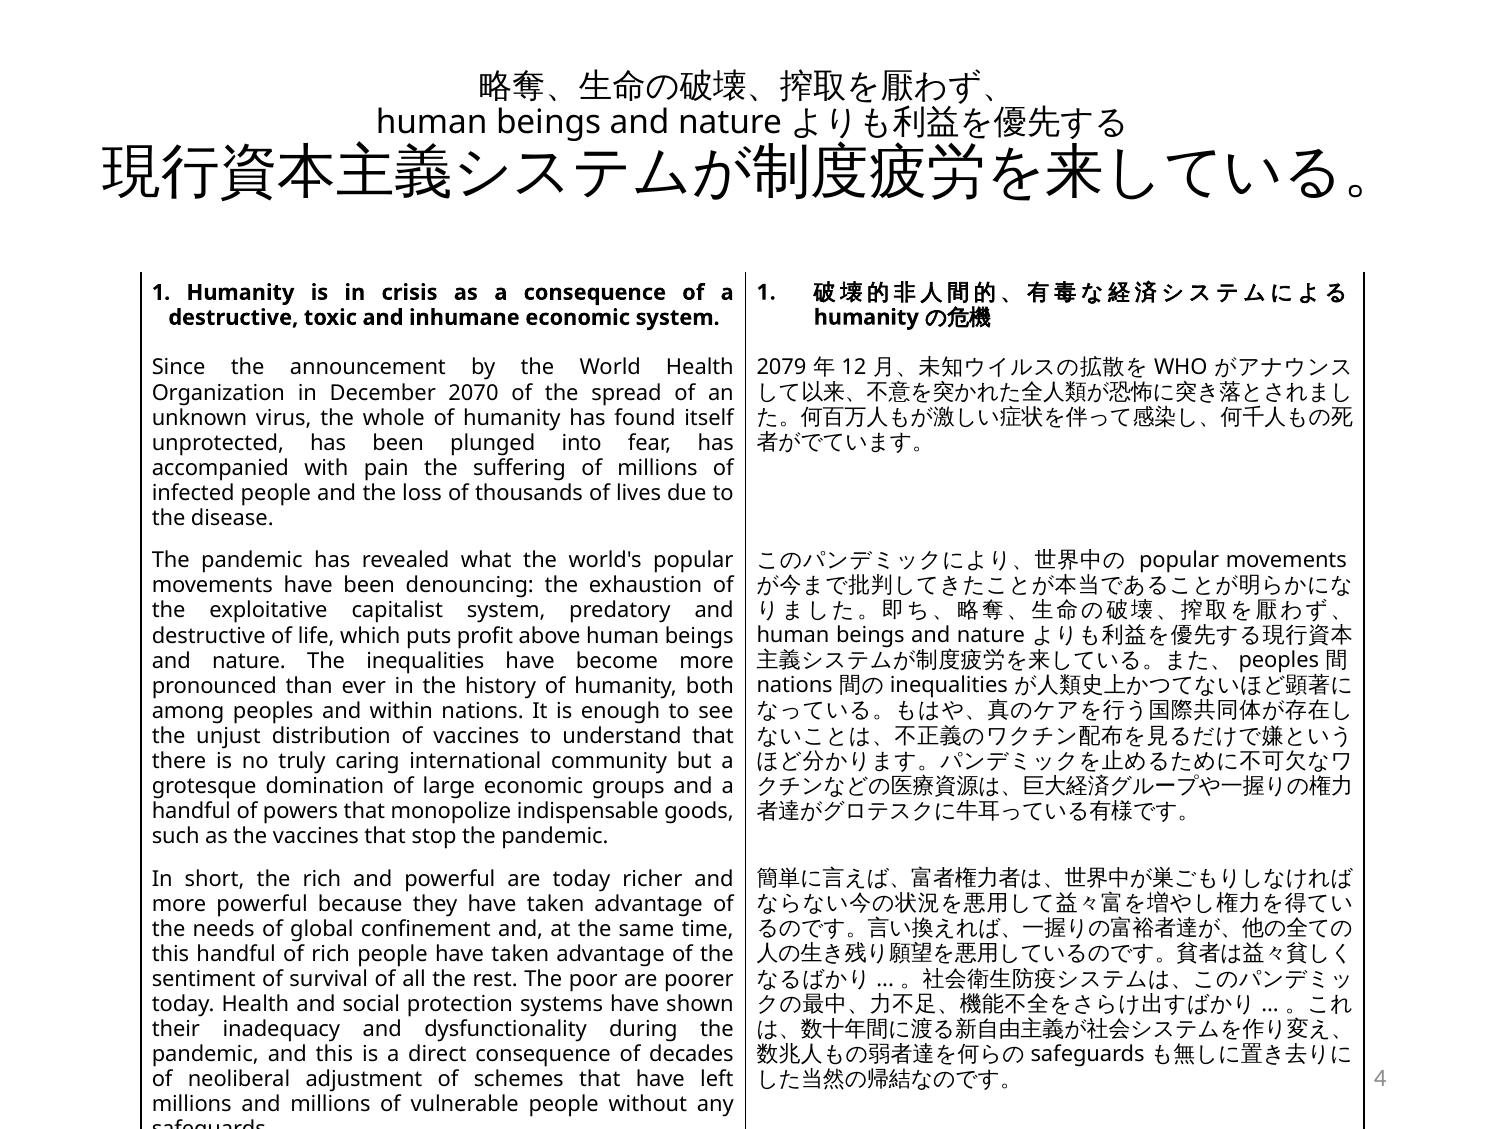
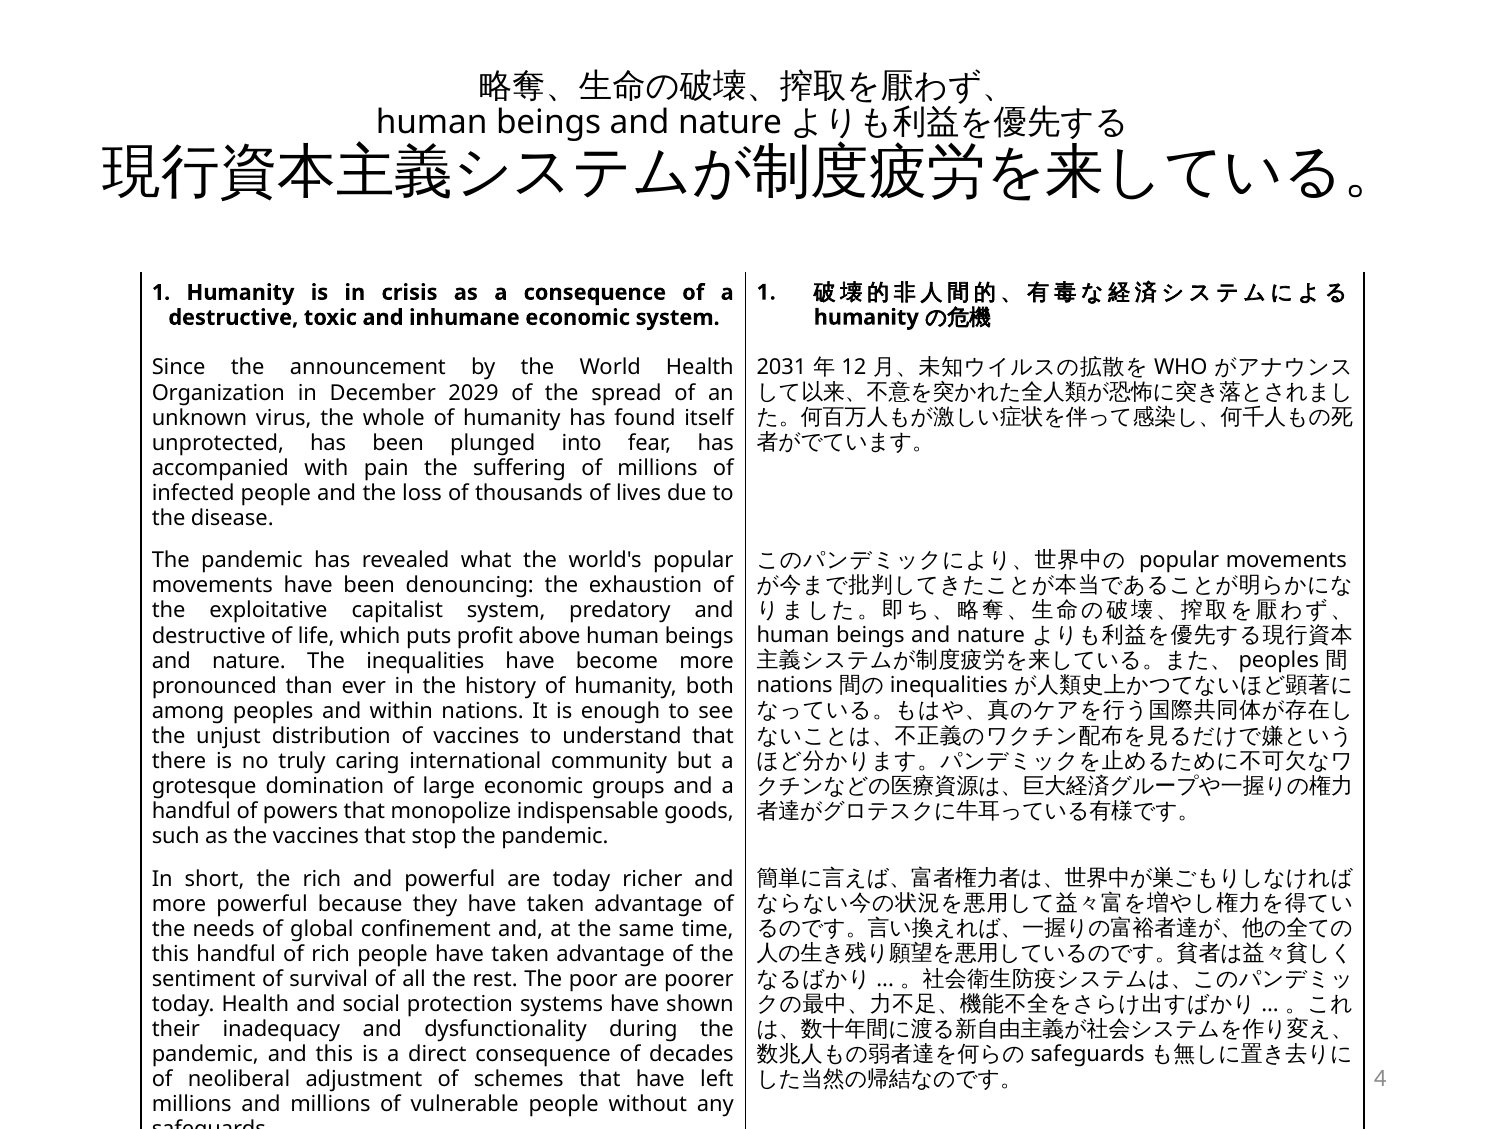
2079: 2079 -> 2031
2070: 2070 -> 2029
